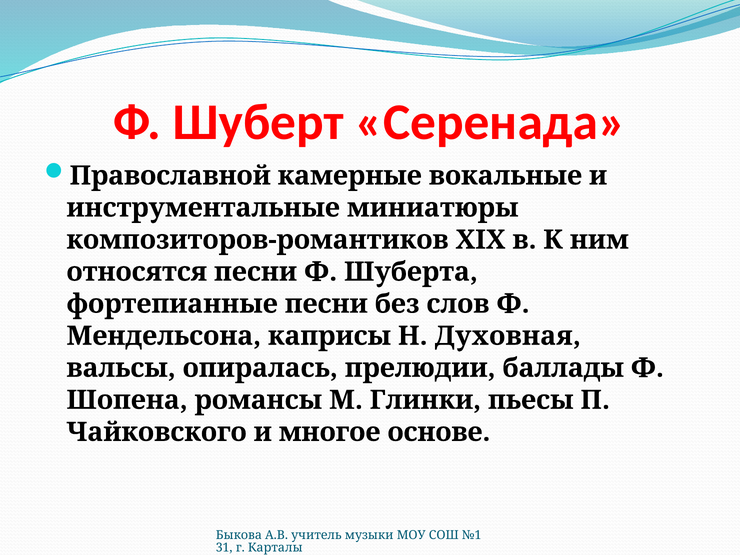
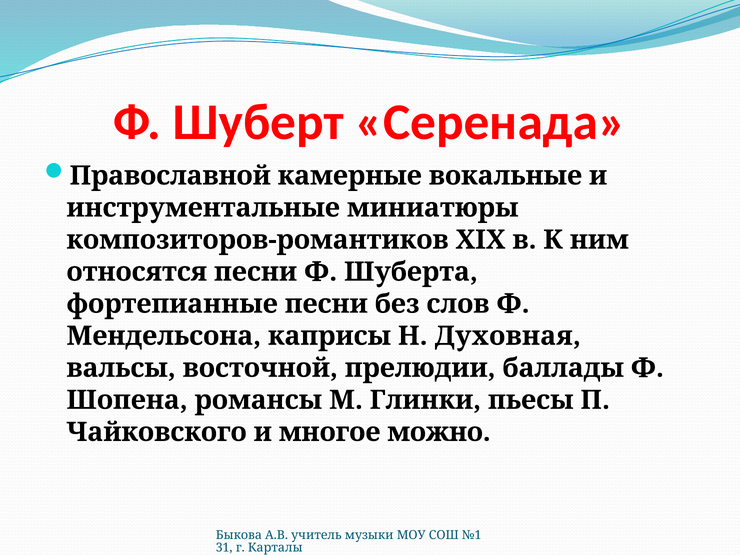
опиралась: опиралась -> восточной
основе: основе -> можно
